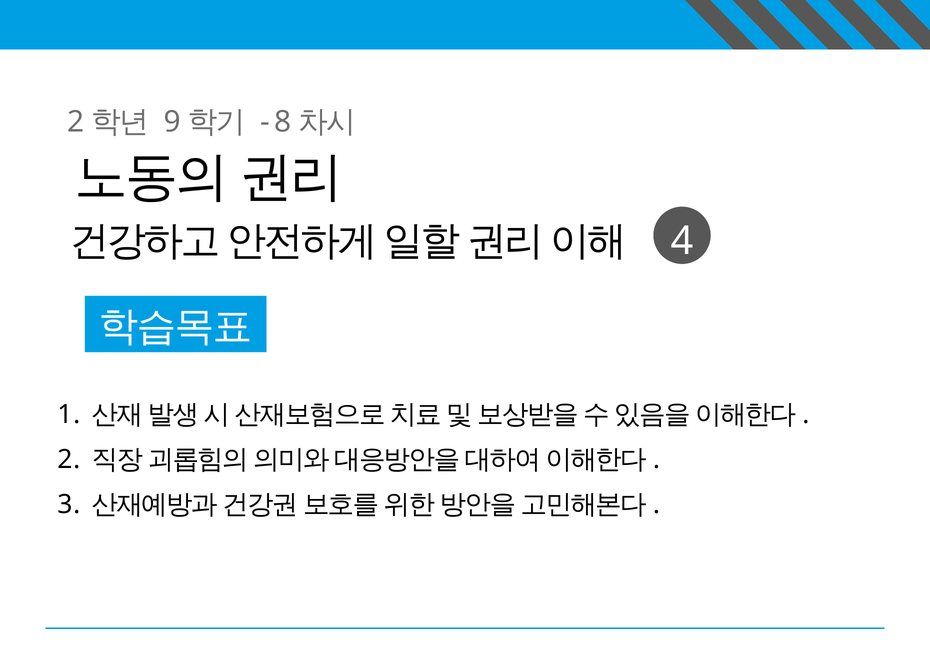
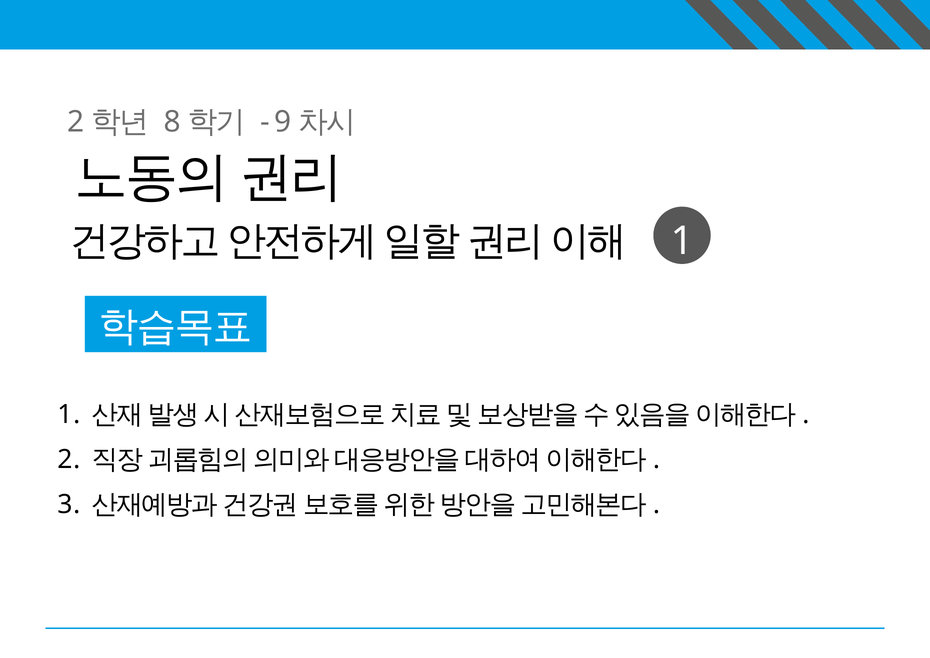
9: 9 -> 8
8: 8 -> 9
4 at (682, 241): 4 -> 1
